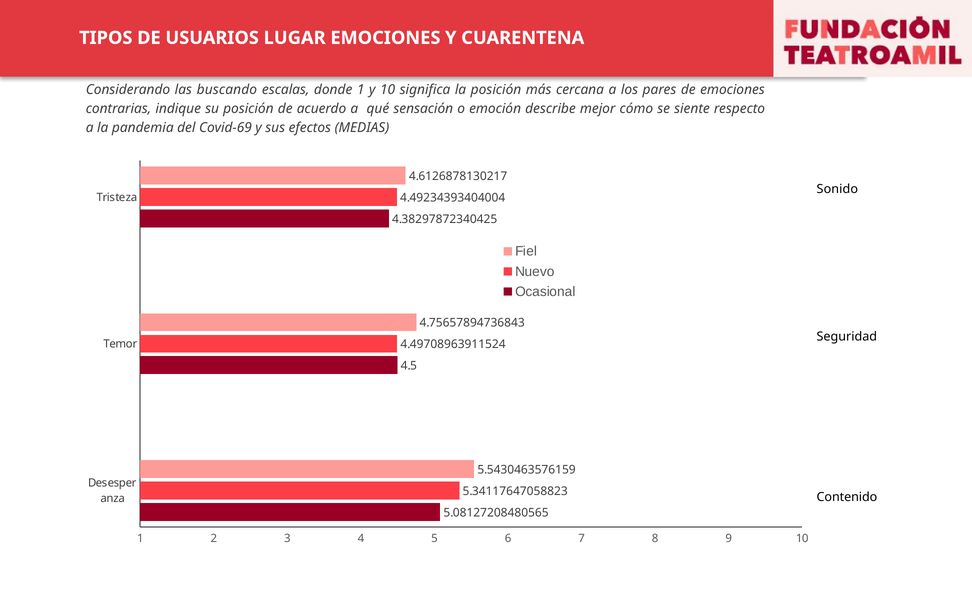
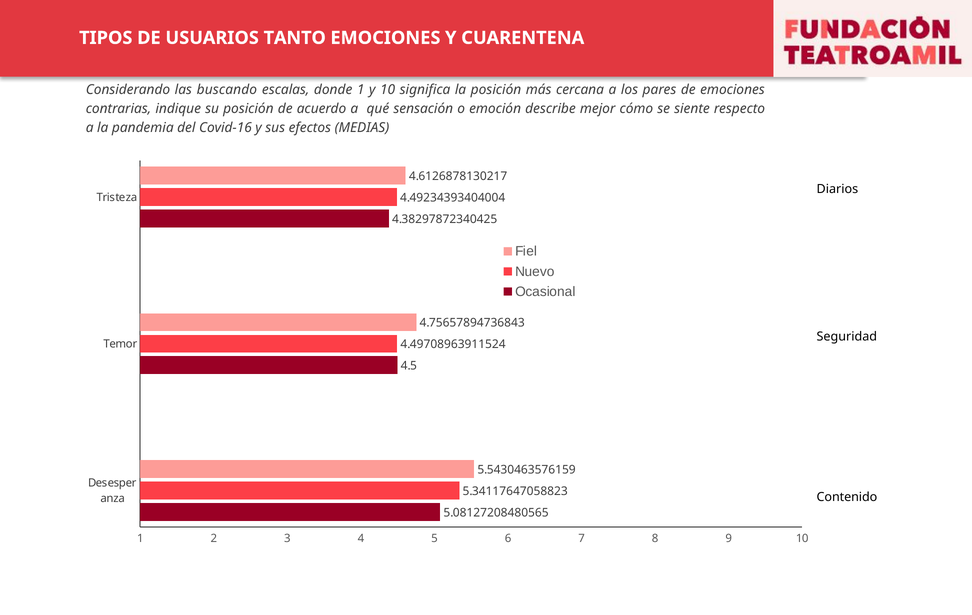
LUGAR: LUGAR -> TANTO
Covid-69: Covid-69 -> Covid-16
Sonido: Sonido -> Diarios
